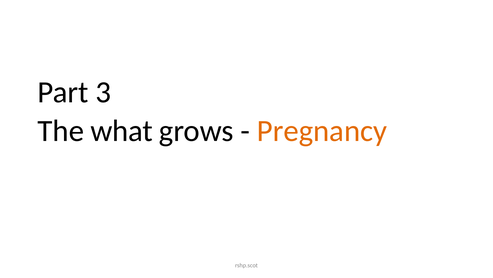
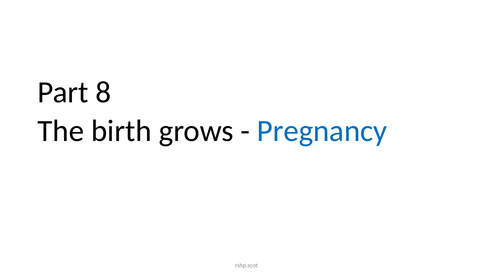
3: 3 -> 8
what: what -> birth
Pregnancy colour: orange -> blue
